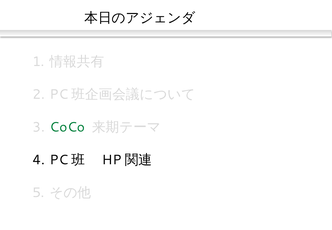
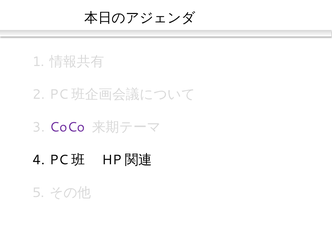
CoCo colour: green -> purple
